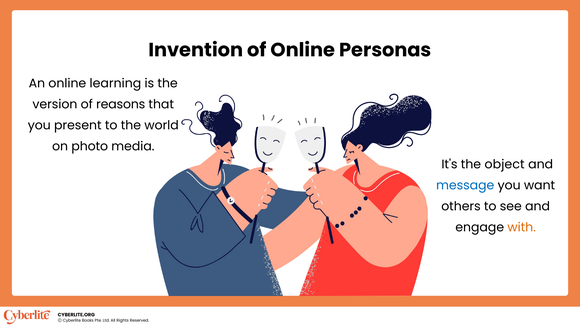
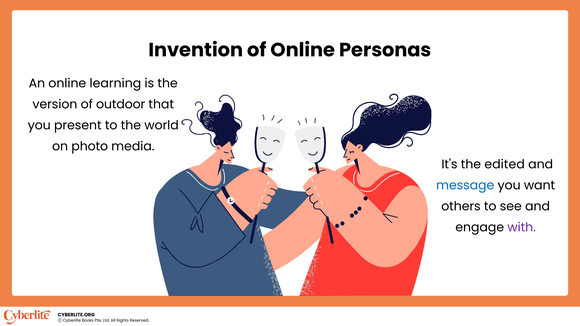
reasons: reasons -> outdoor
object: object -> edited
with colour: orange -> purple
